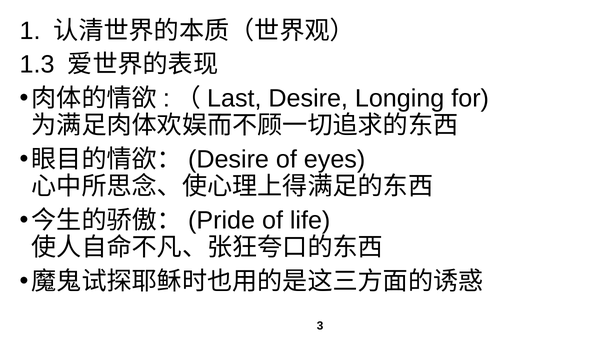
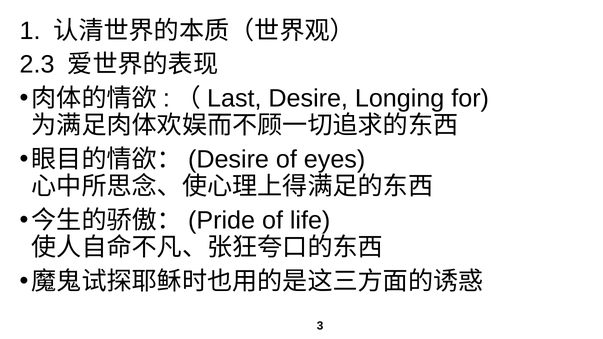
1.3: 1.3 -> 2.3
